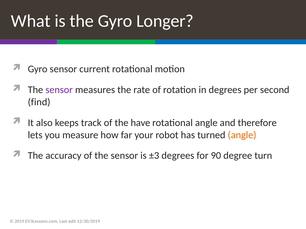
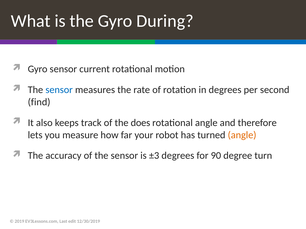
Longer: Longer -> During
sensor at (59, 90) colour: purple -> blue
have: have -> does
